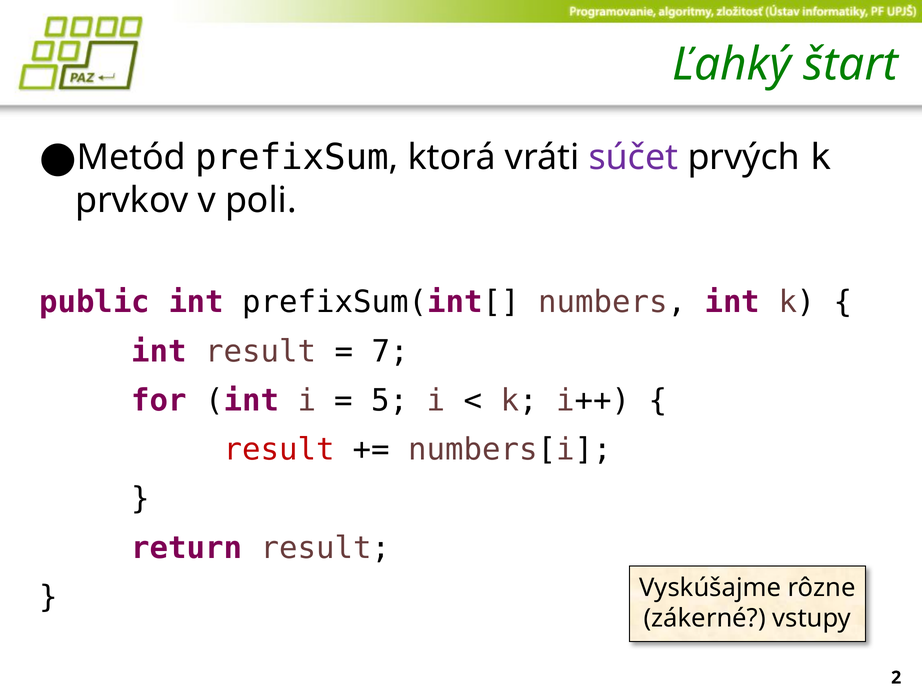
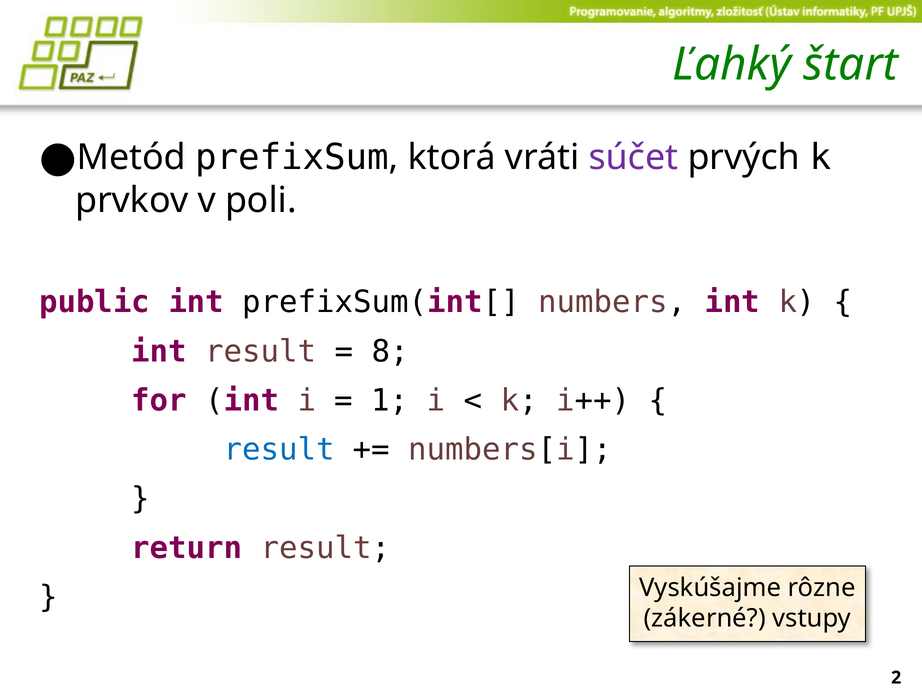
7: 7 -> 8
5: 5 -> 1
result at (279, 450) colour: red -> blue
